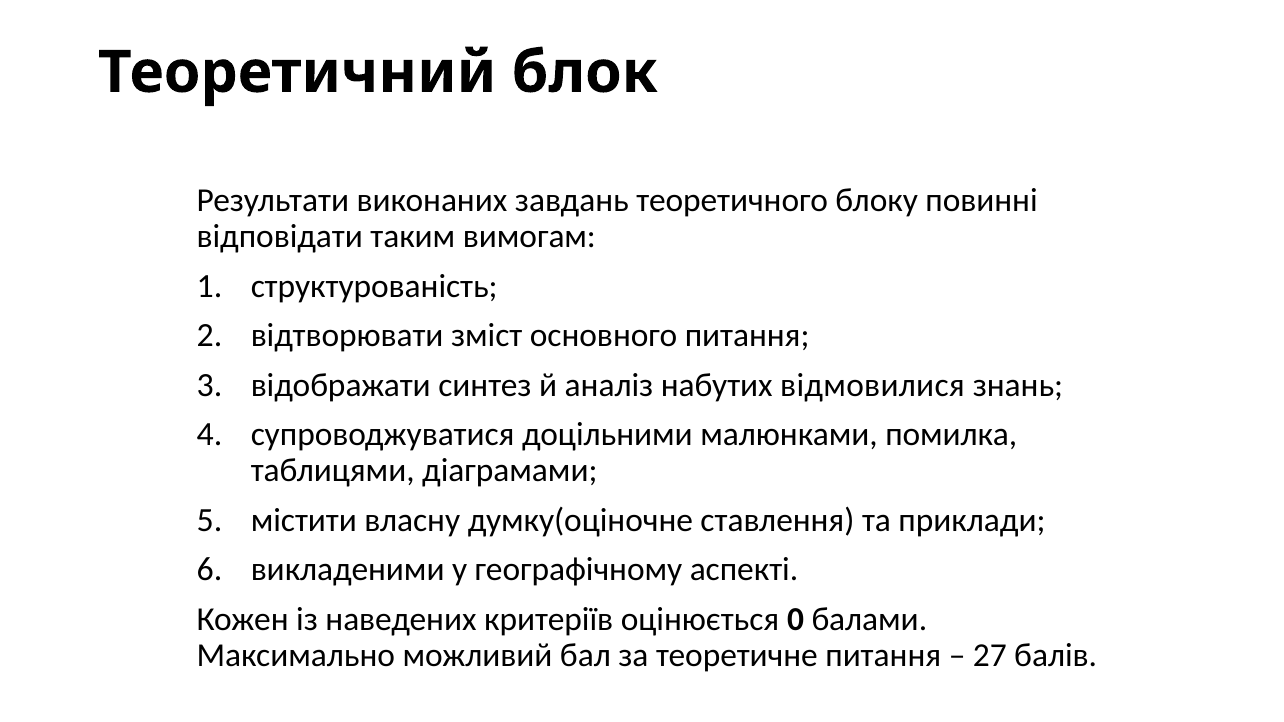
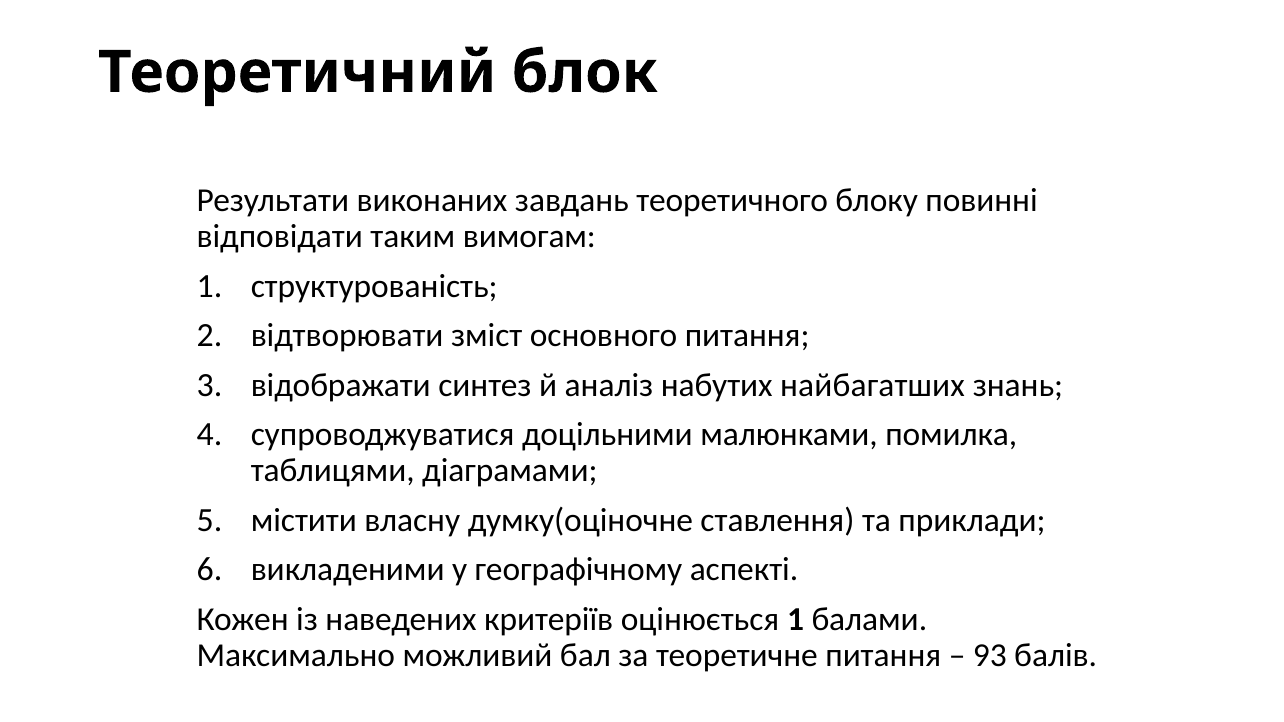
відмовилися: відмовилися -> найбагатших
оцінюється 0: 0 -> 1
27: 27 -> 93
